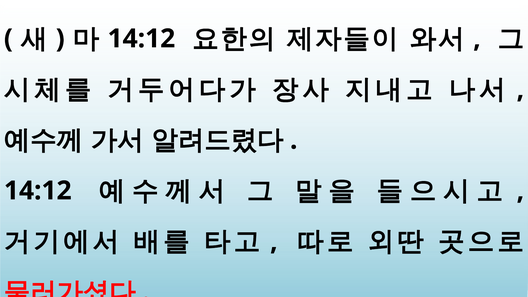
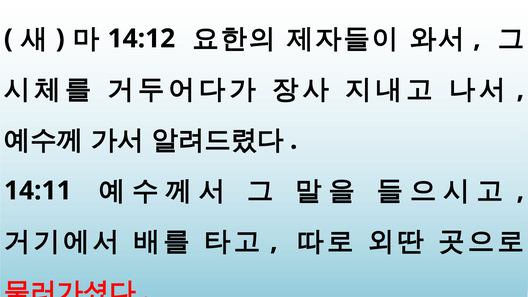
14:12 at (38, 191): 14:12 -> 14:11
